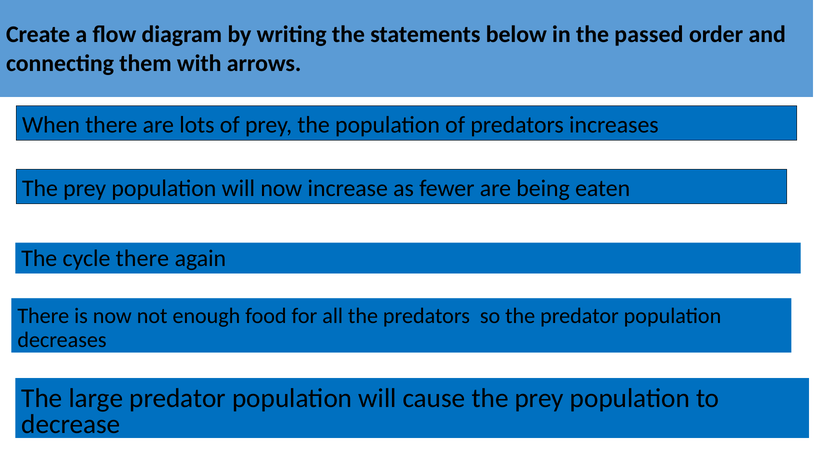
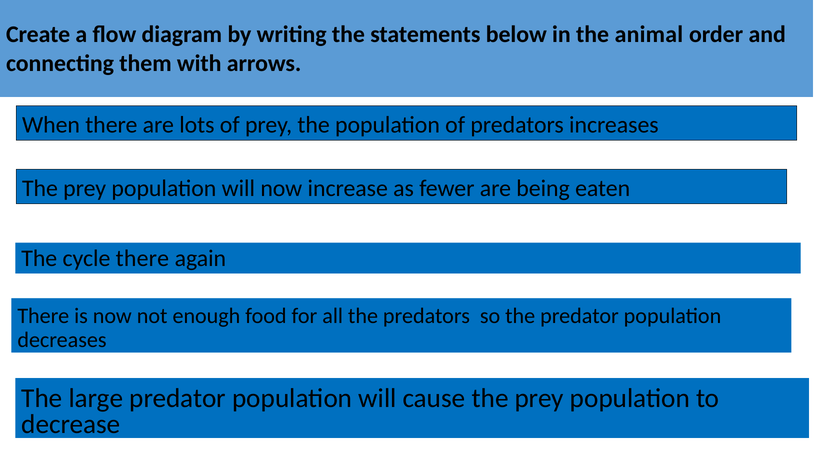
passed: passed -> animal
